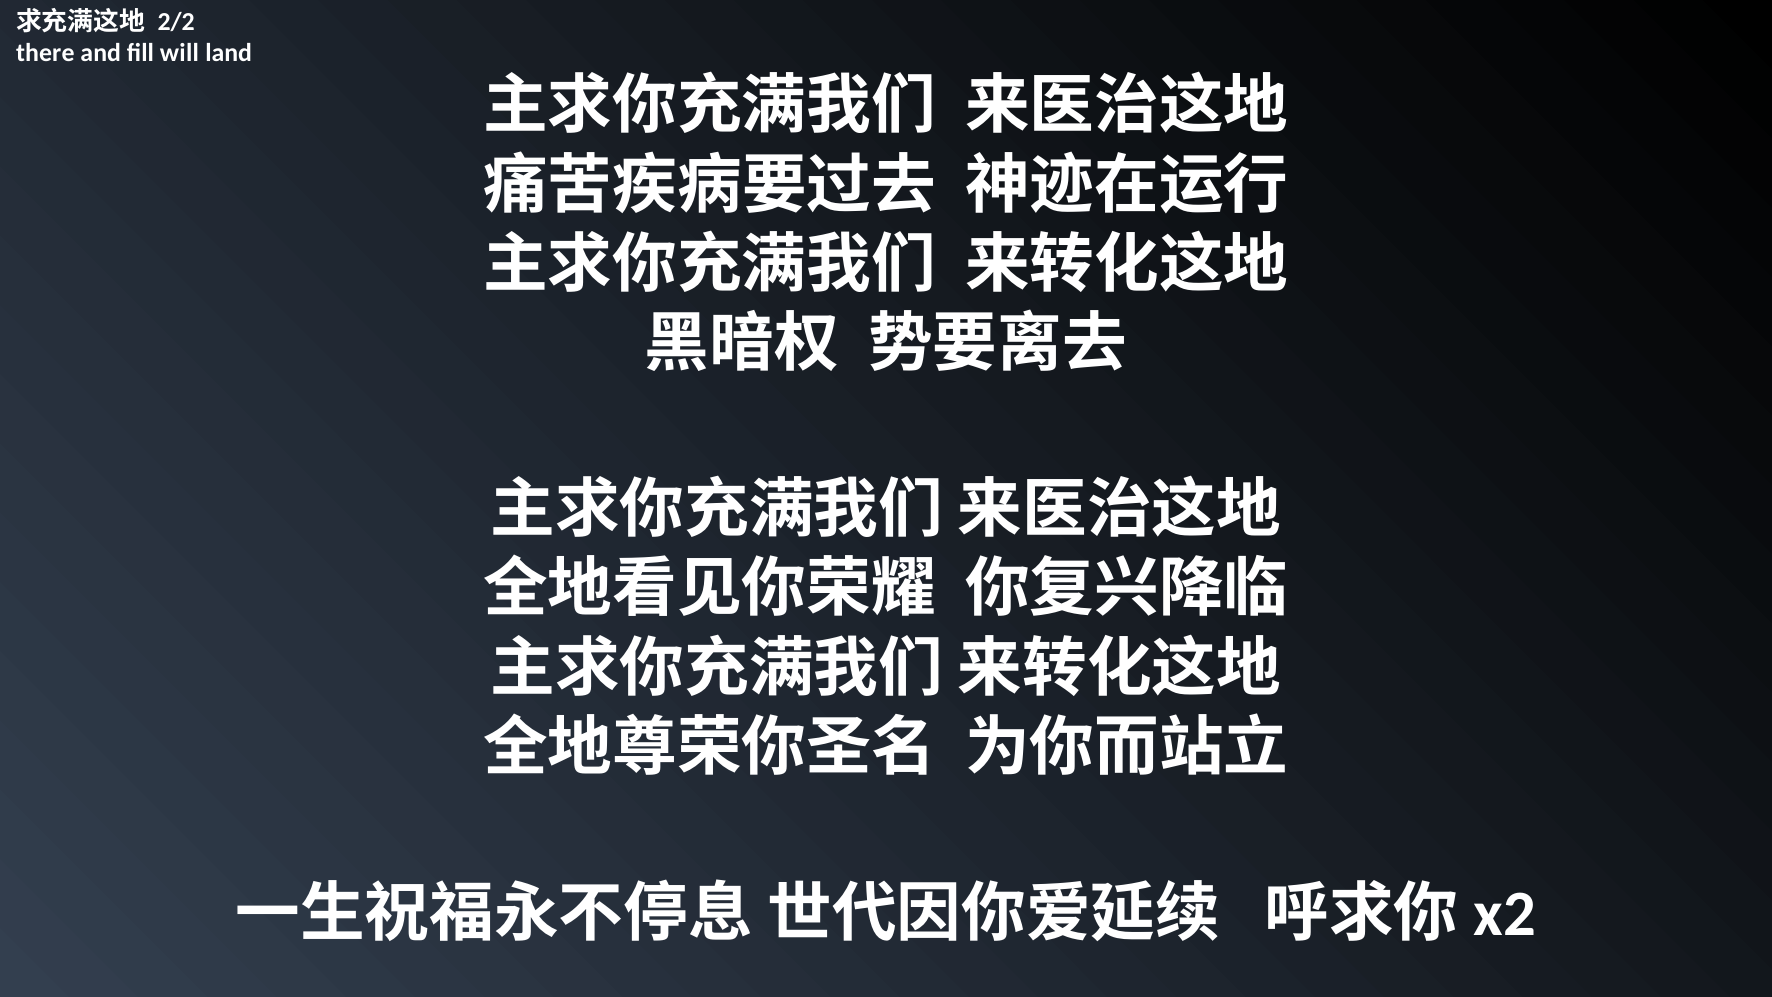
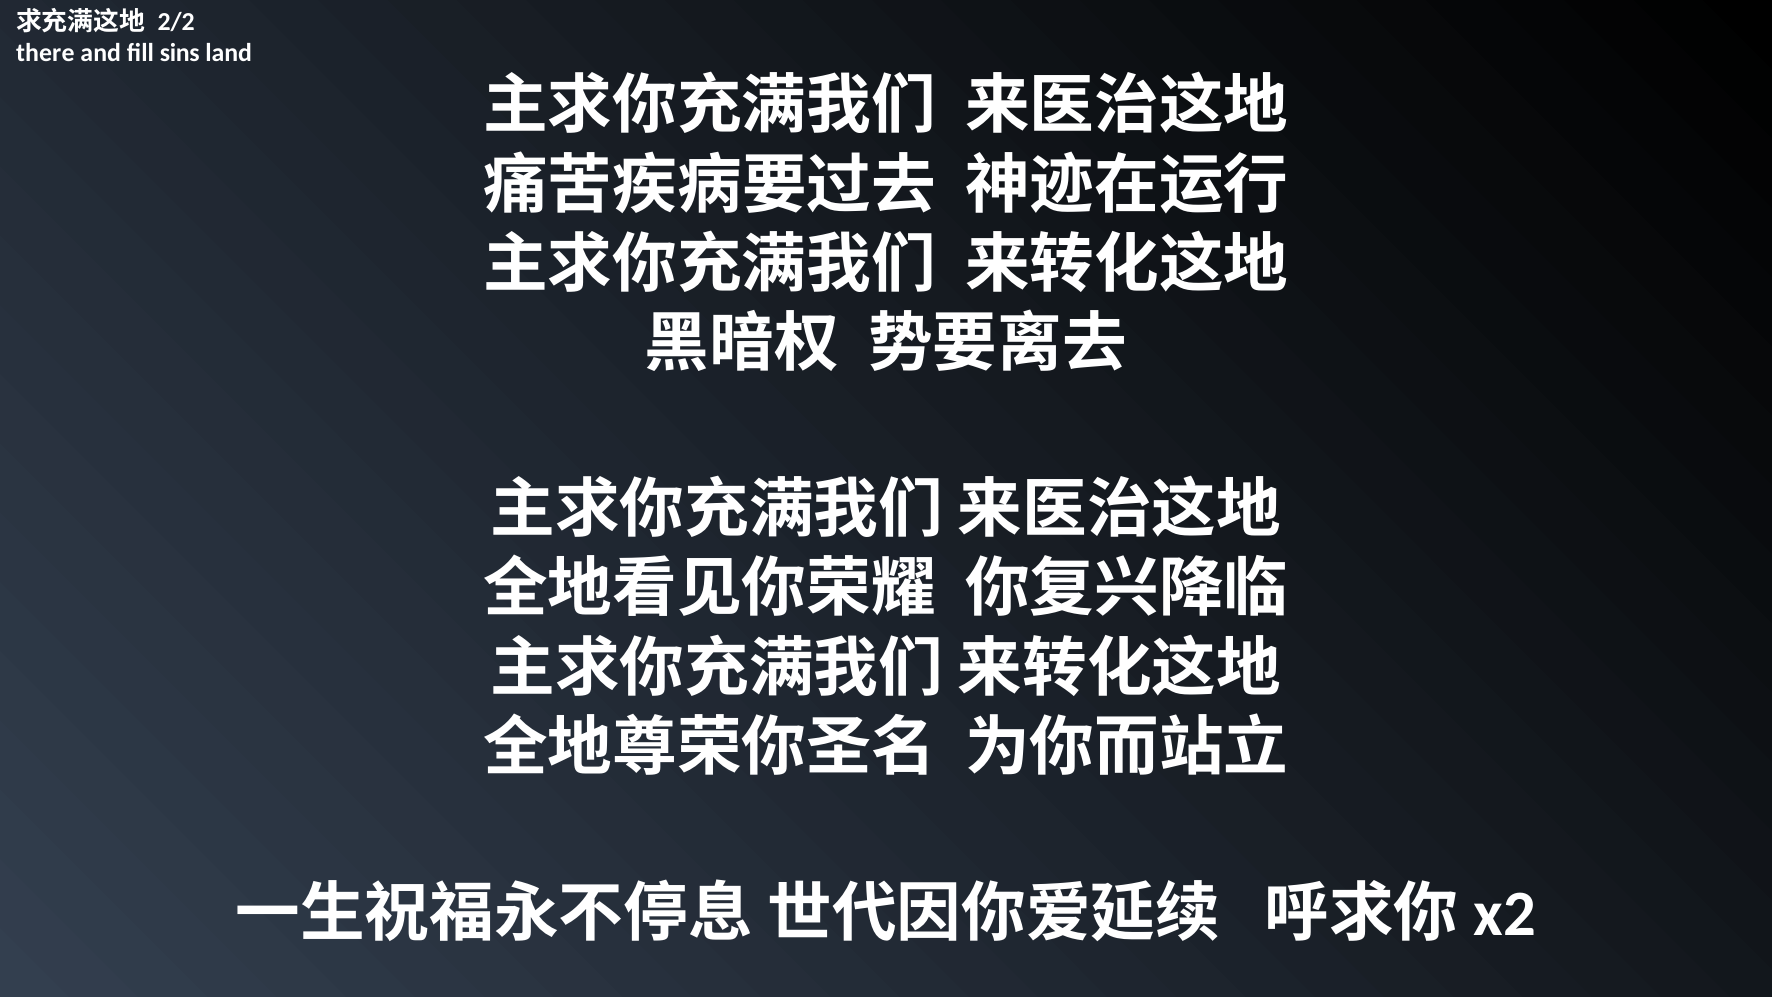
will: will -> sins
